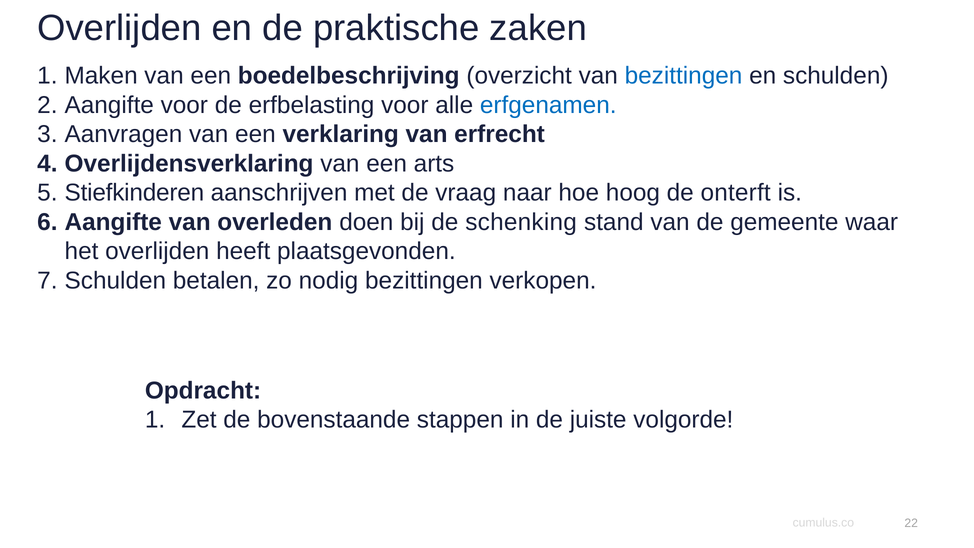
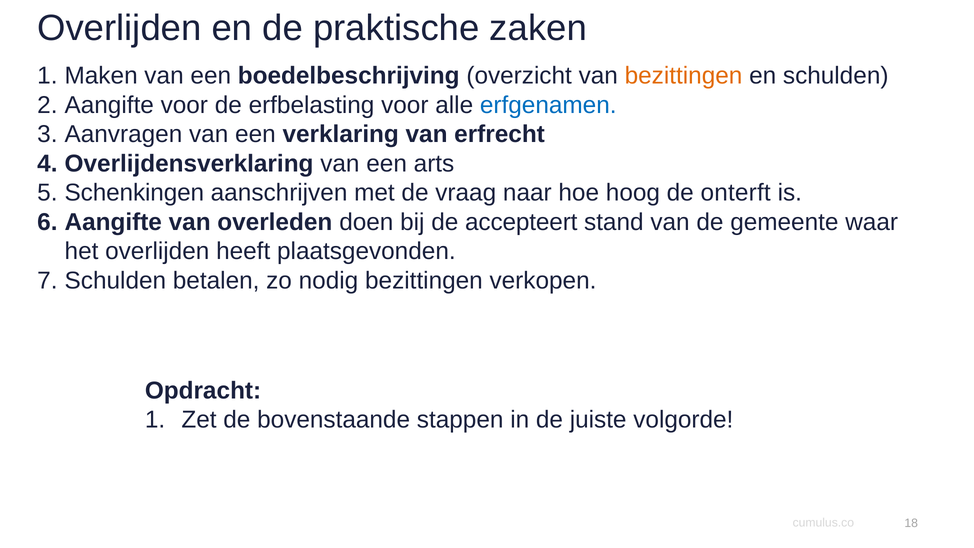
bezittingen at (684, 76) colour: blue -> orange
Stiefkinderen: Stiefkinderen -> Schenkingen
schenking: schenking -> accepteert
22: 22 -> 18
